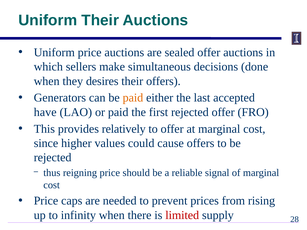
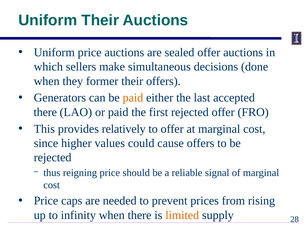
desires: desires -> former
have at (45, 112): have -> there
limited colour: red -> orange
